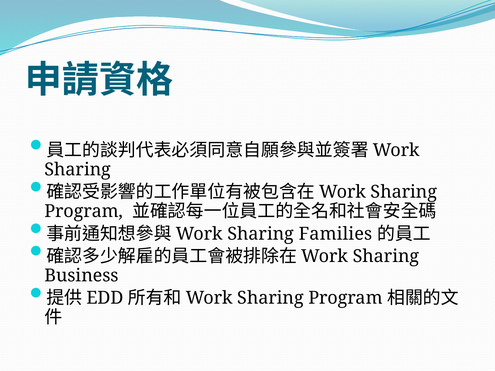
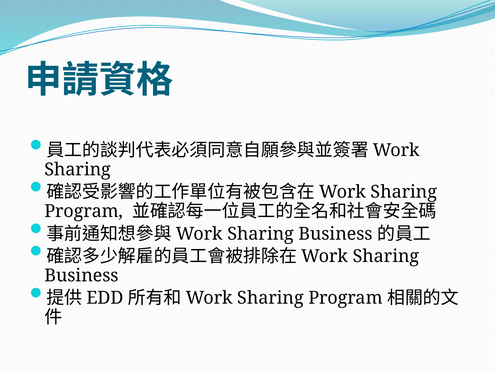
Families at (335, 234): Families -> Business
